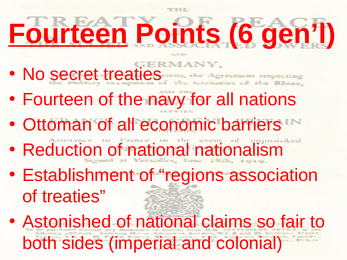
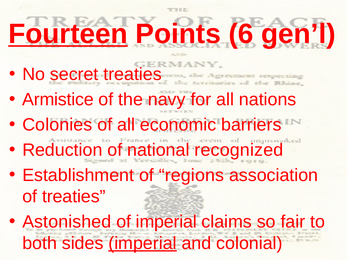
Fourteen at (58, 100): Fourteen -> Armistice
Ottoman: Ottoman -> Colonies
nationalism: nationalism -> recognized
national at (166, 222): national -> imperial
imperial at (143, 243) underline: none -> present
